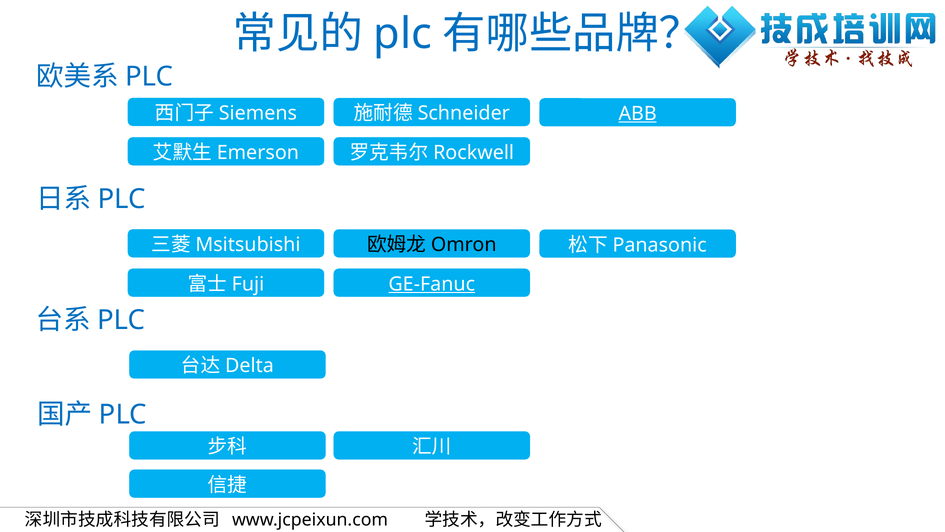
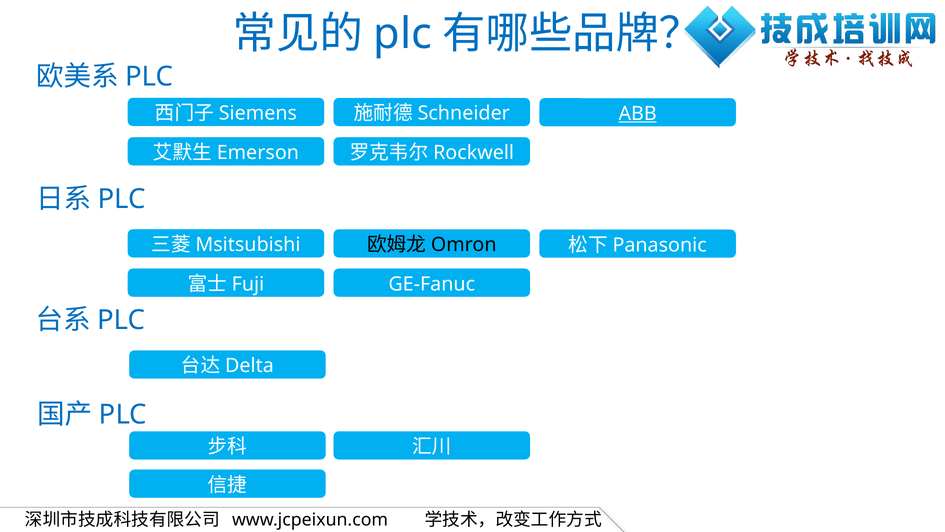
GE-Fanuc underline: present -> none
